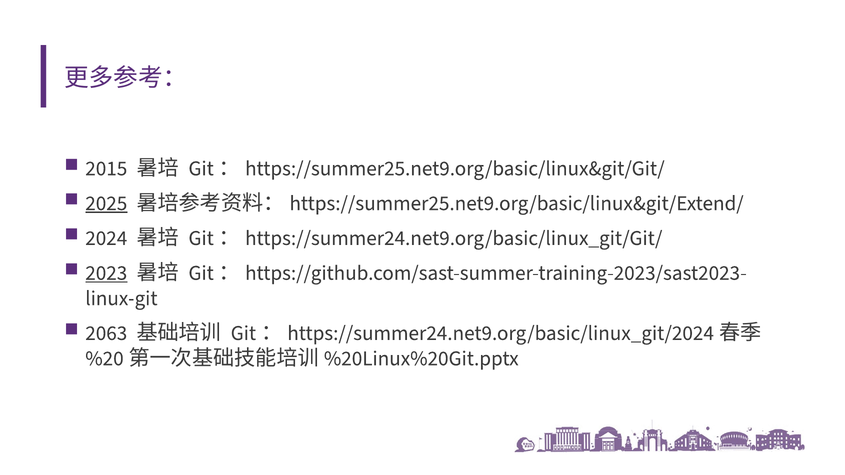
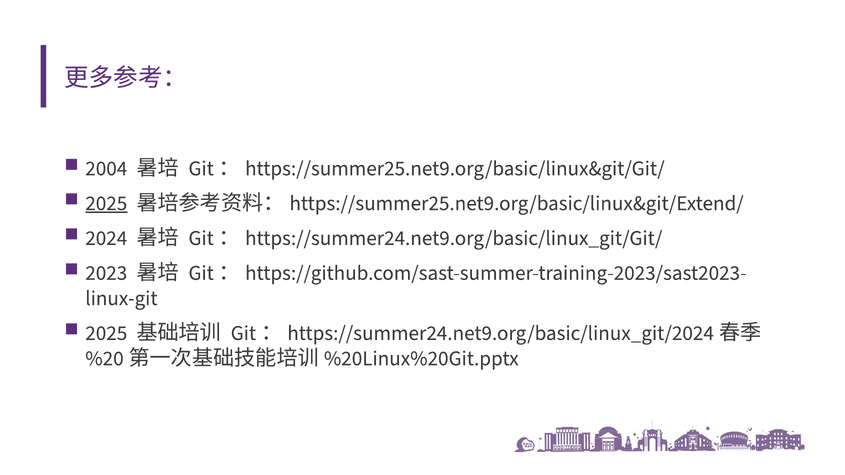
2015: 2015 -> 2004
2023 underline: present -> none
2063 at (106, 333): 2063 -> 2025
